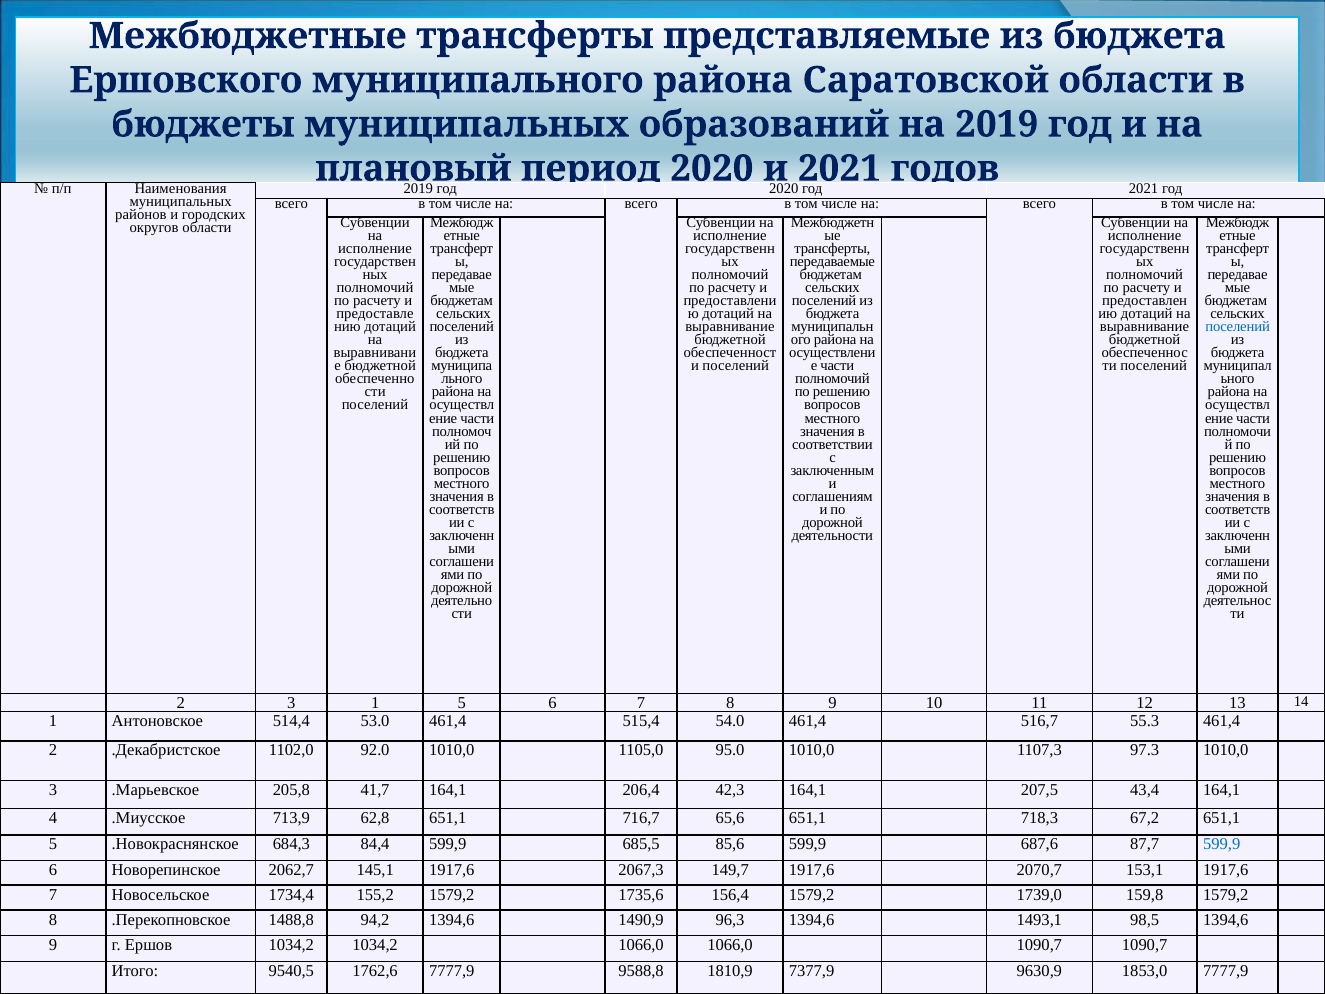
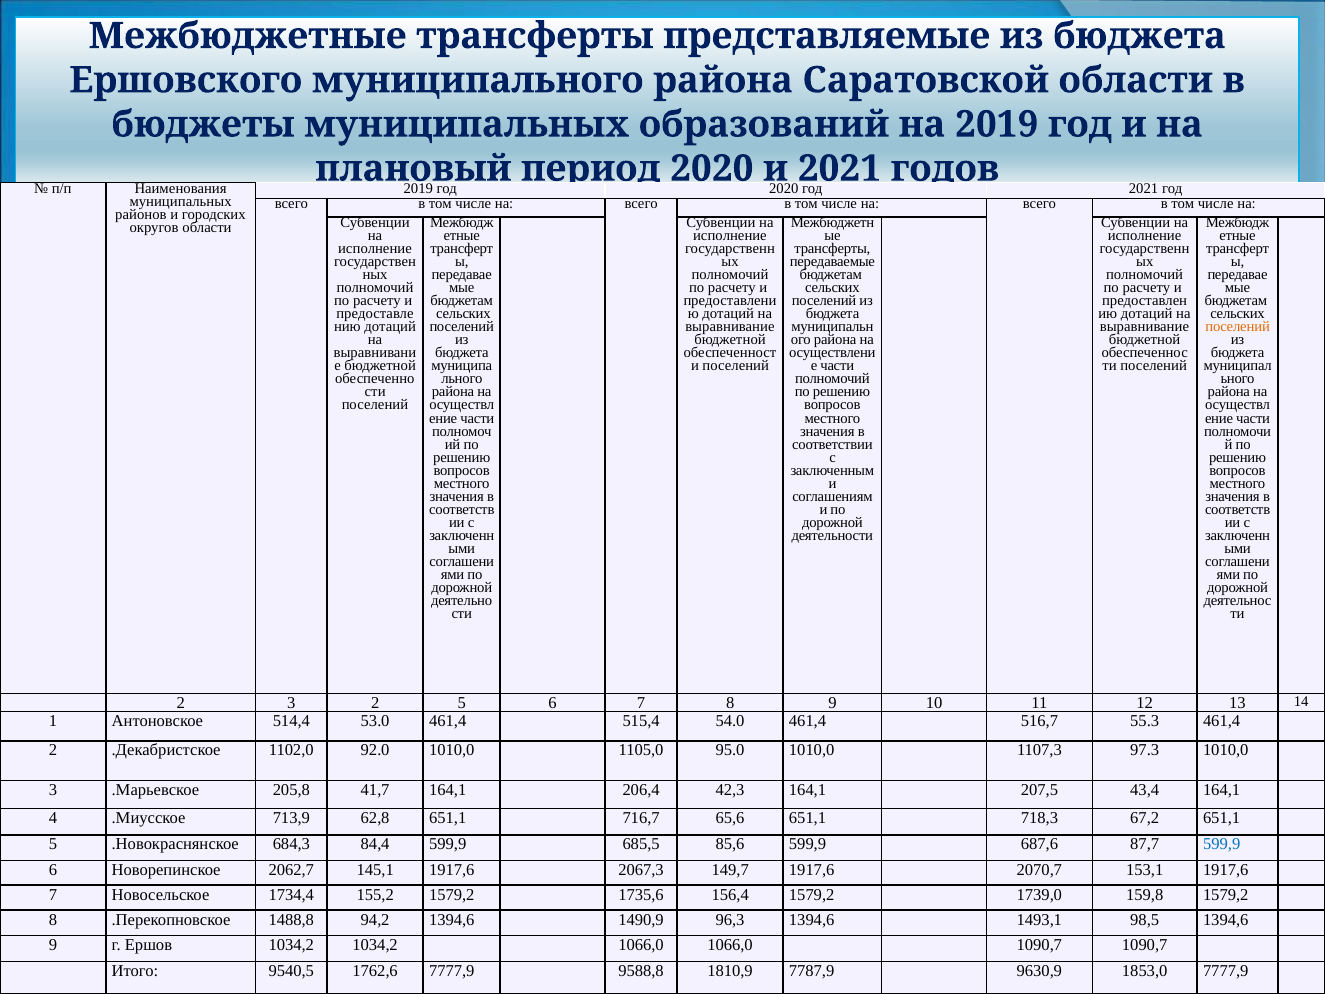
поселений at (1238, 327) colour: blue -> orange
3 1: 1 -> 2
7377,9: 7377,9 -> 7787,9
